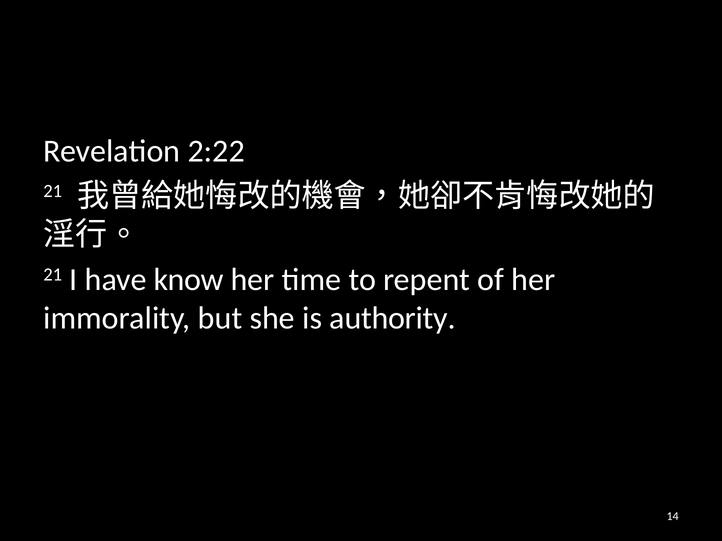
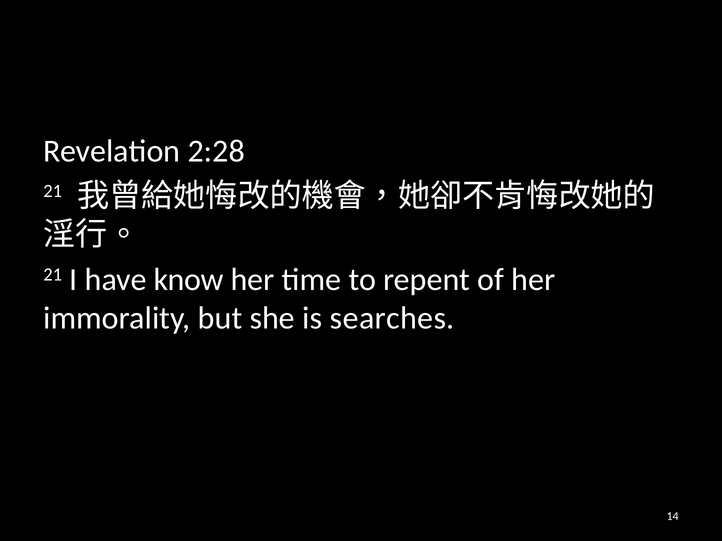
2:22: 2:22 -> 2:28
authority: authority -> searches
